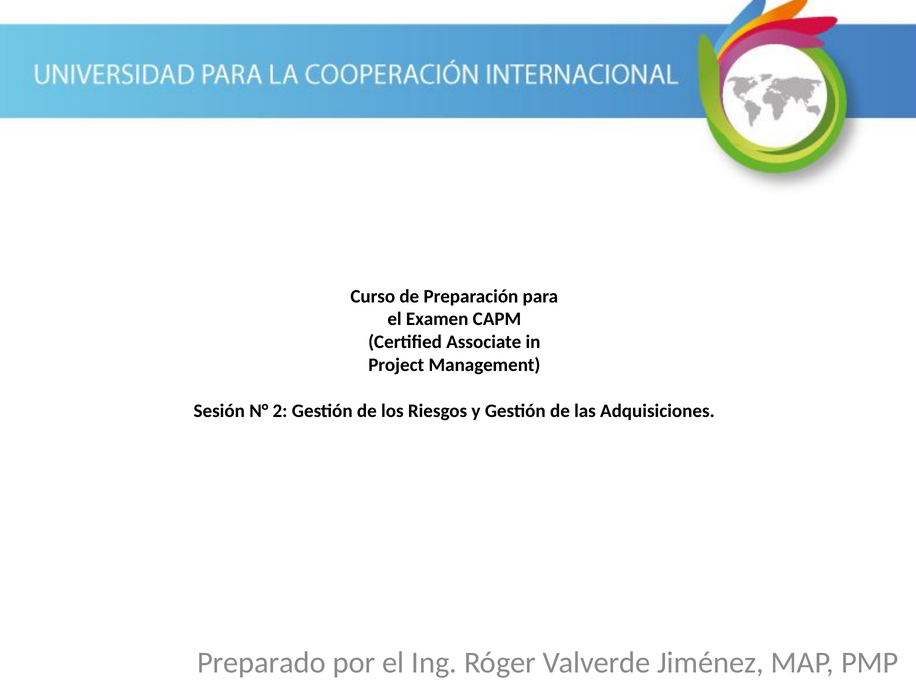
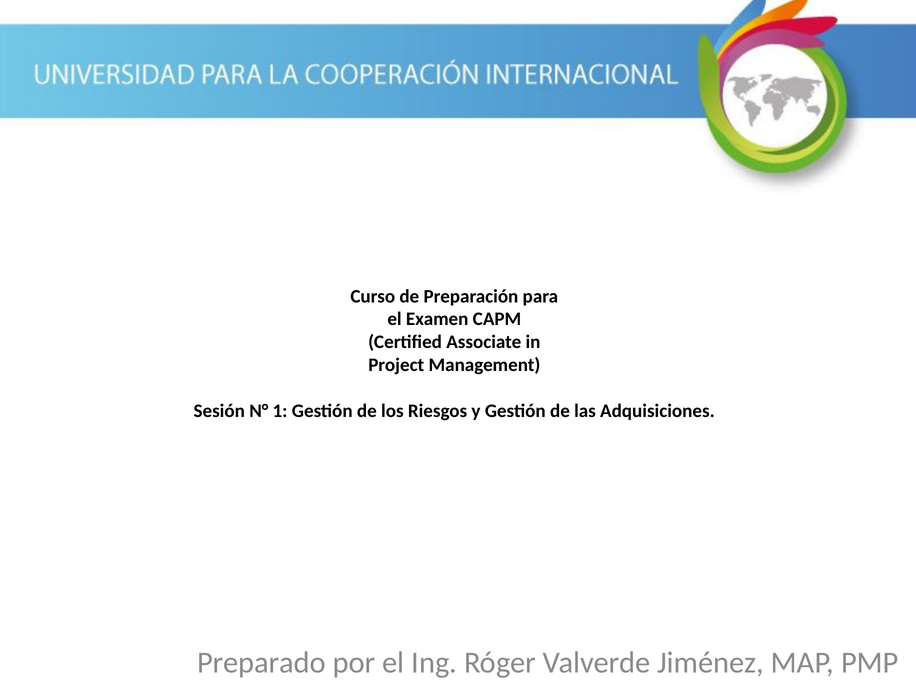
2: 2 -> 1
